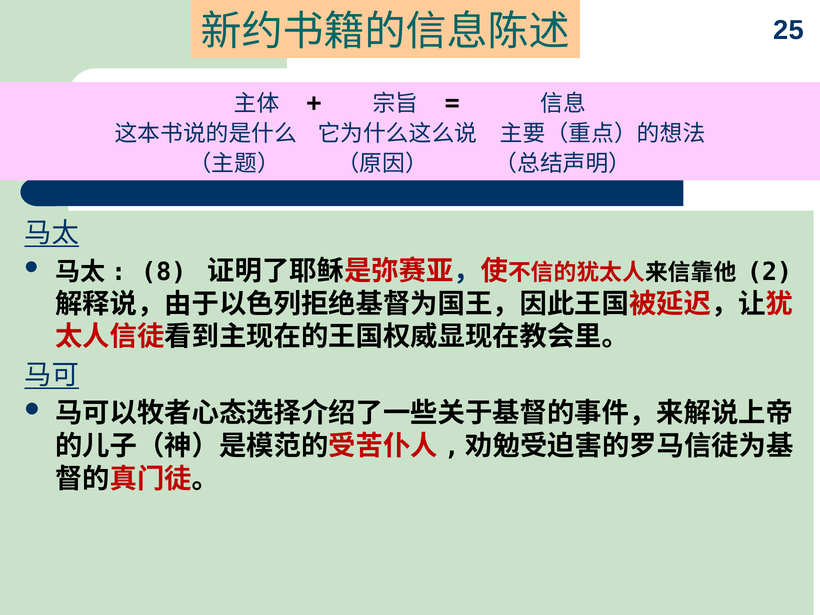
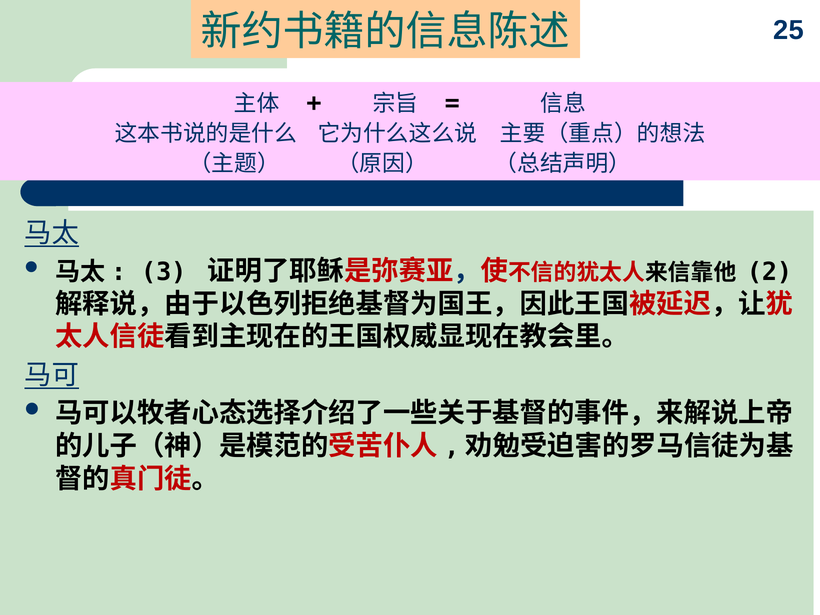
8: 8 -> 3
